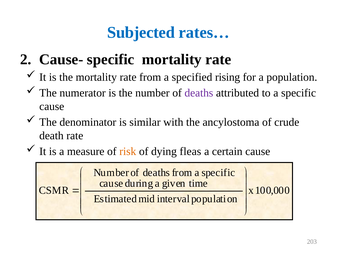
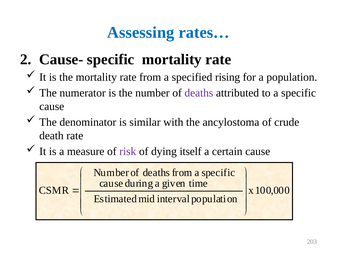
Subjected: Subjected -> Assessing
risk colour: orange -> purple
fleas: fleas -> itself
